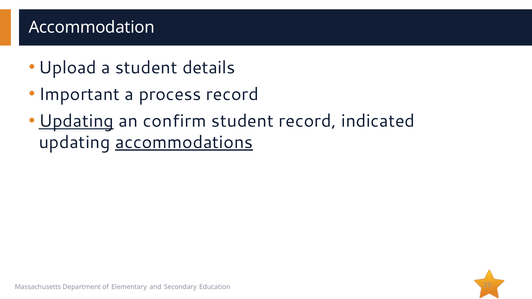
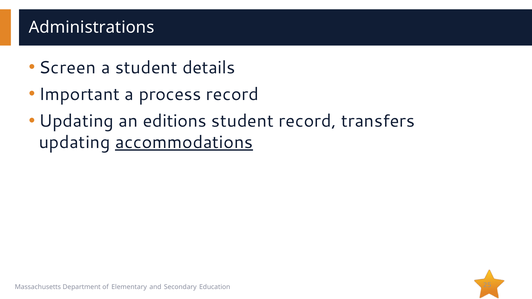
Accommodation: Accommodation -> Administrations
Upload: Upload -> Screen
Updating at (76, 121) underline: present -> none
confirm: confirm -> editions
indicated: indicated -> transfers
